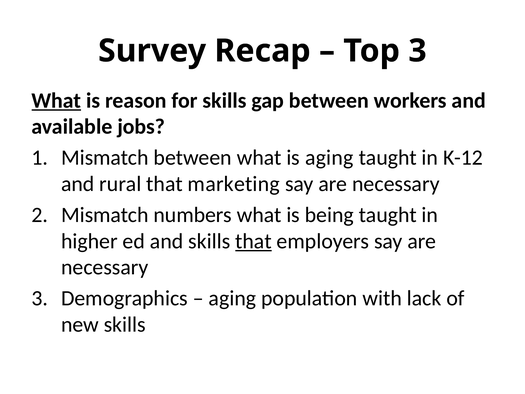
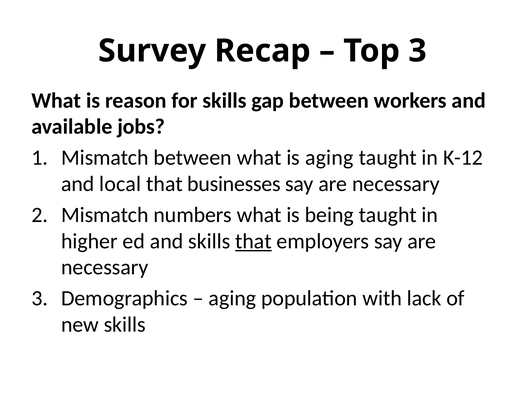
What at (56, 100) underline: present -> none
rural: rural -> local
marketing: marketing -> businesses
